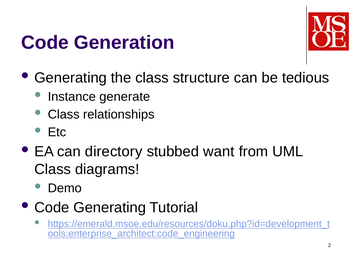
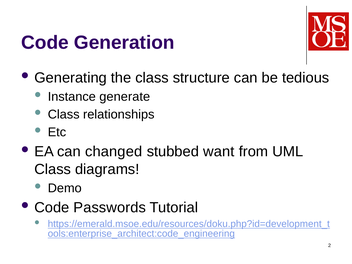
directory: directory -> changed
Code Generating: Generating -> Passwords
